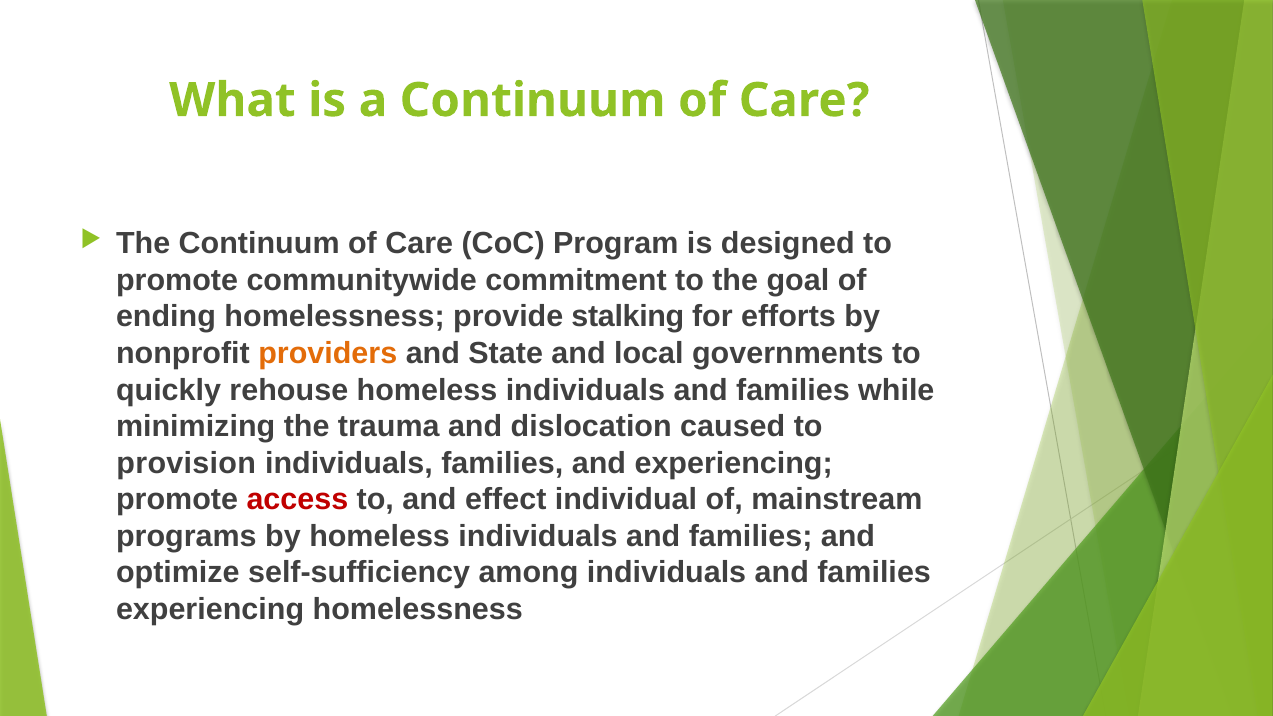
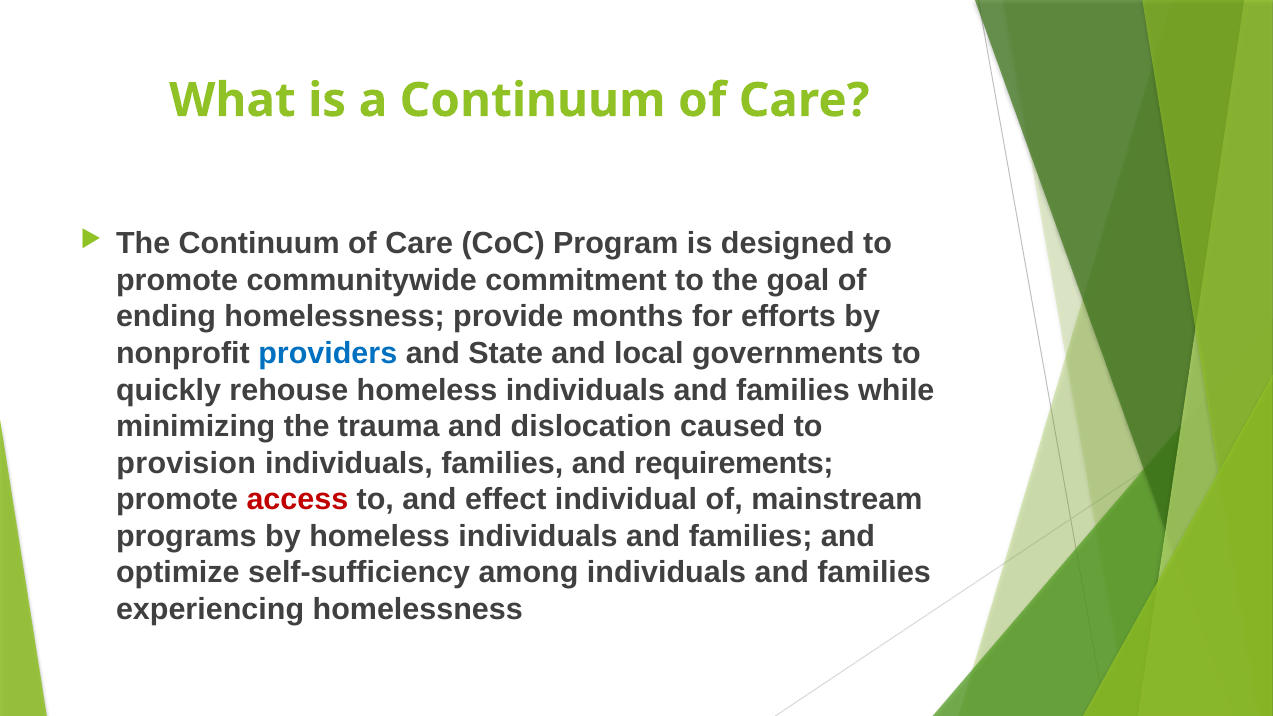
stalking: stalking -> months
providers colour: orange -> blue
and experiencing: experiencing -> requirements
